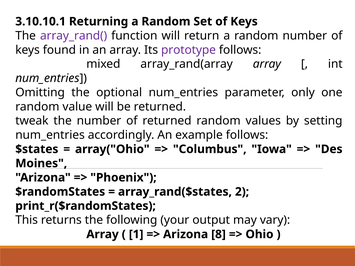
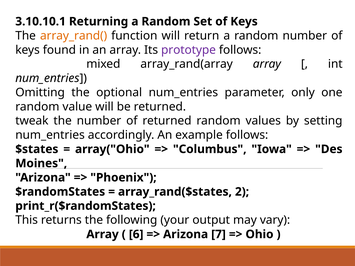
array_rand( colour: purple -> orange
1: 1 -> 6
8: 8 -> 7
